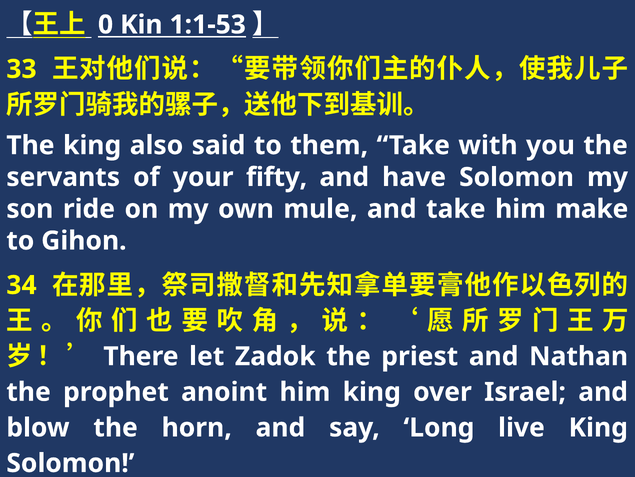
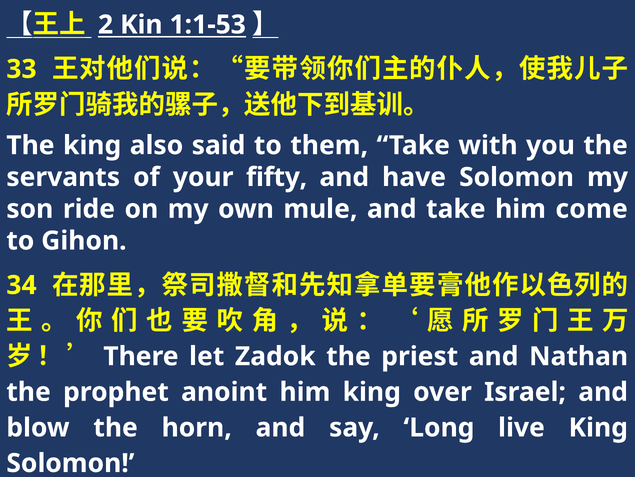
0: 0 -> 2
make: make -> come
